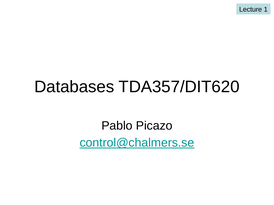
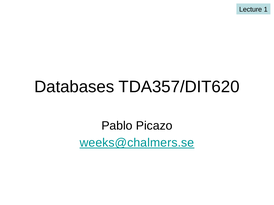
control@chalmers.se: control@chalmers.se -> weeks@chalmers.se
